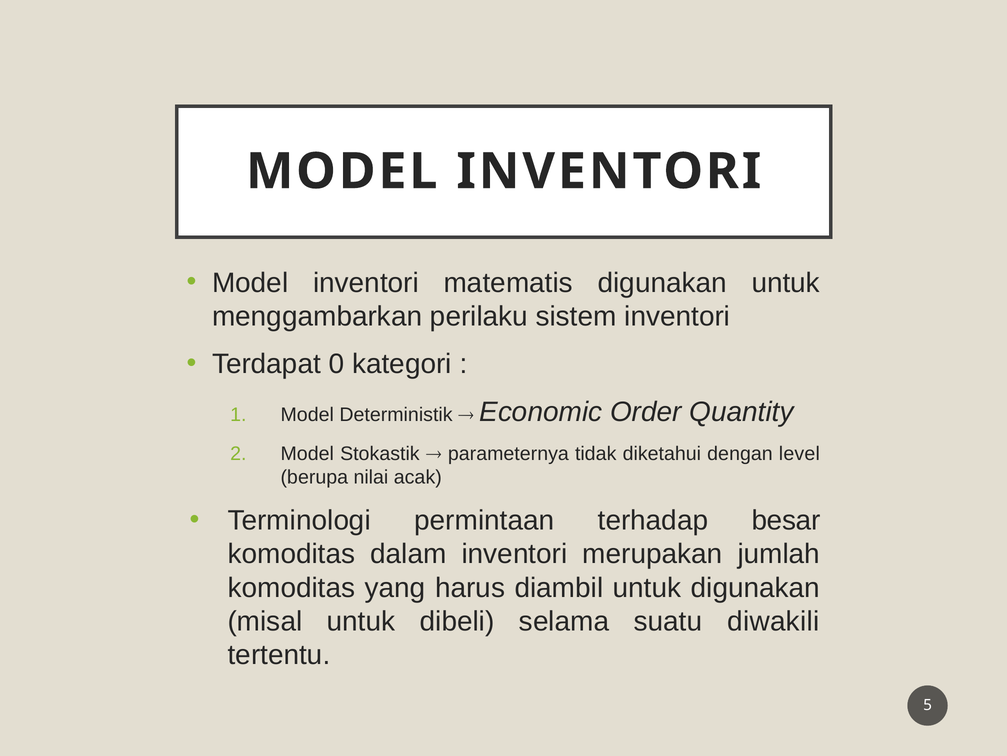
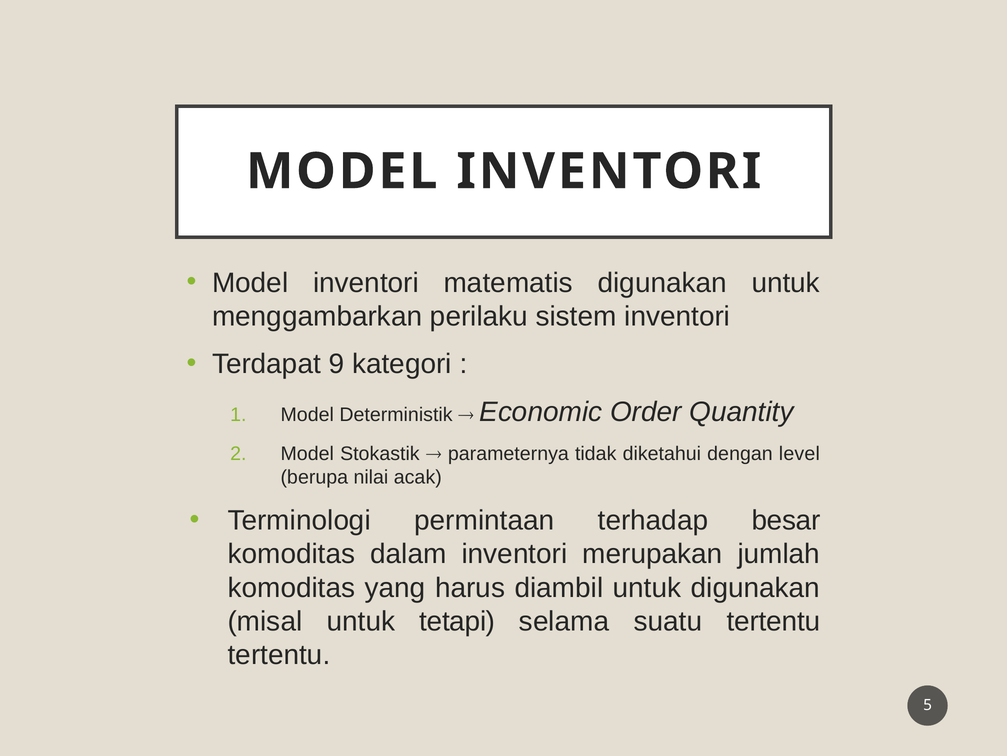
0: 0 -> 9
dibeli: dibeli -> tetapi
suatu diwakili: diwakili -> tertentu
